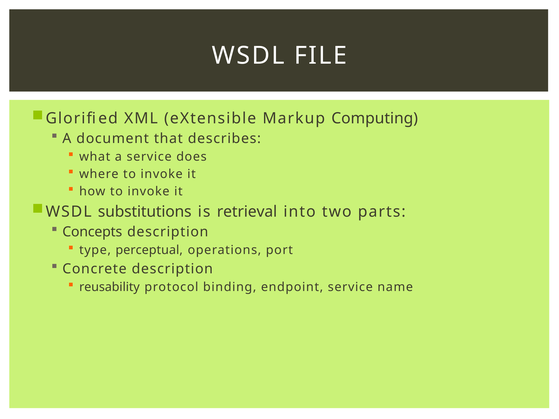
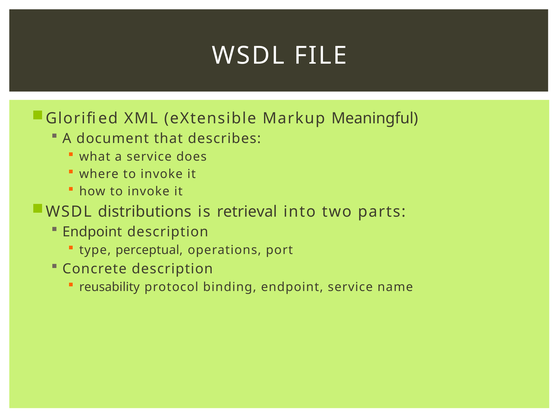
Computing: Computing -> Meaningful
substitutions: substitutions -> distributions
Concepts at (92, 232): Concepts -> Endpoint
